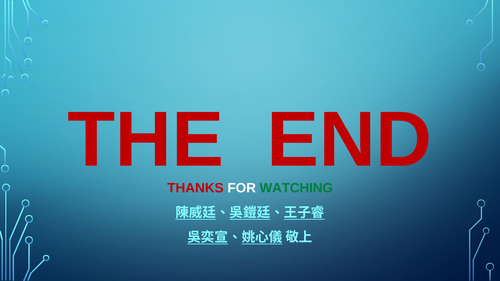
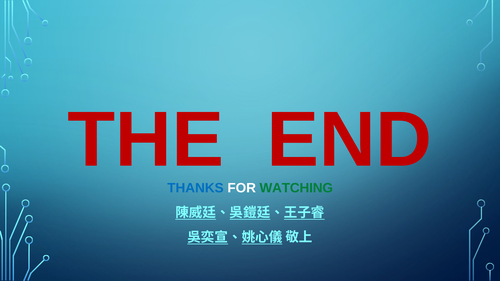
THANKS colour: red -> blue
